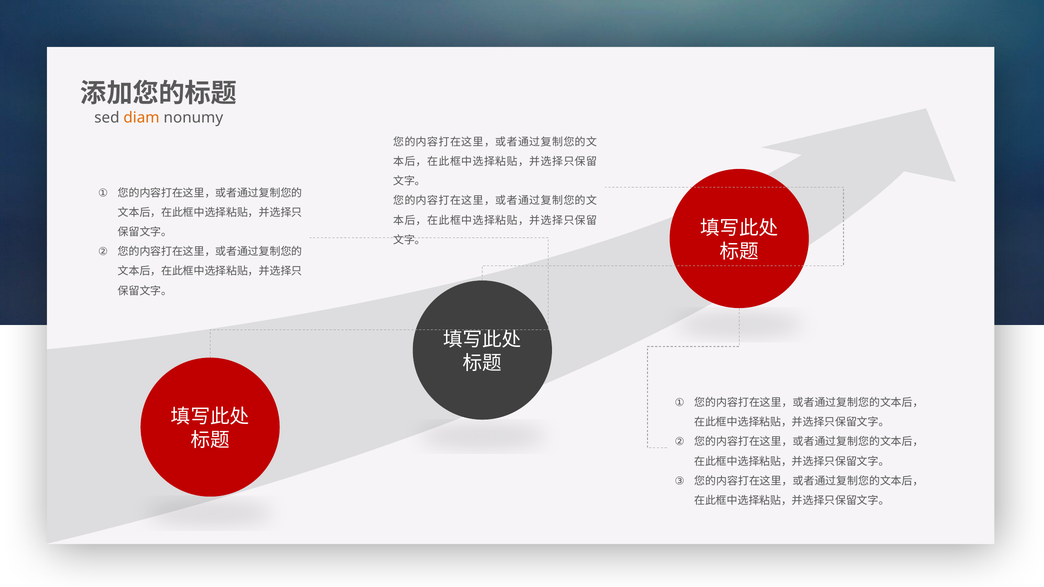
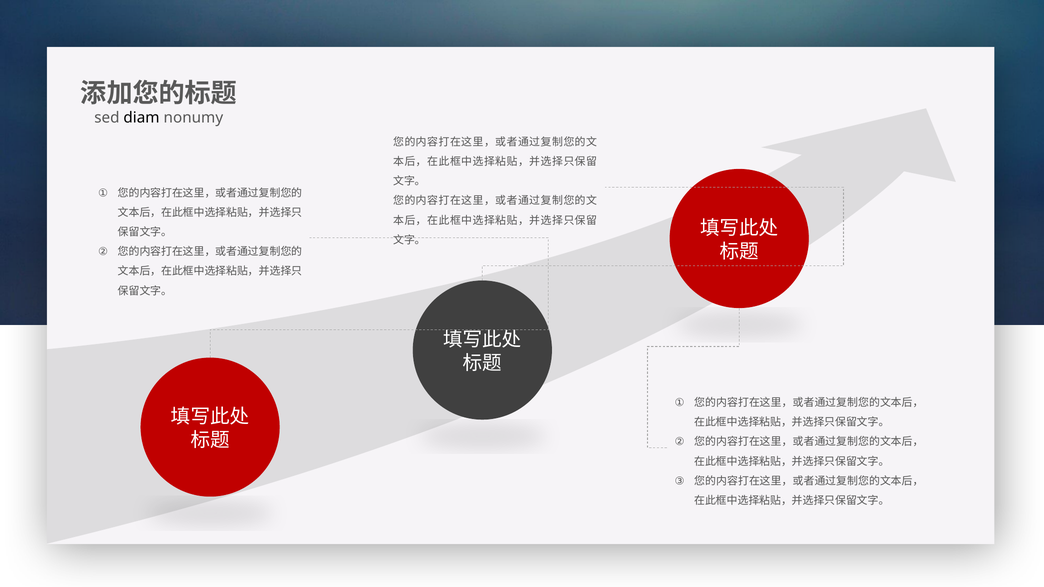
diam colour: orange -> black
